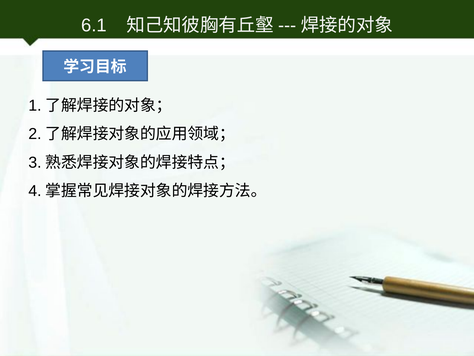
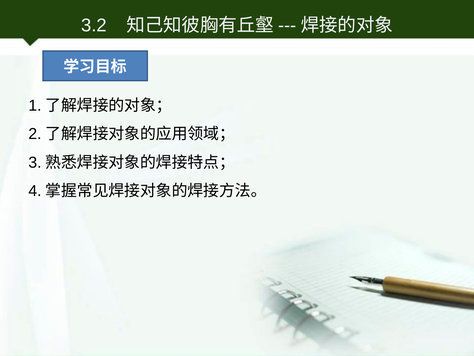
6.1: 6.1 -> 3.2
